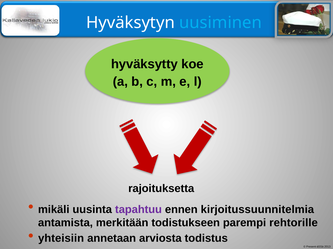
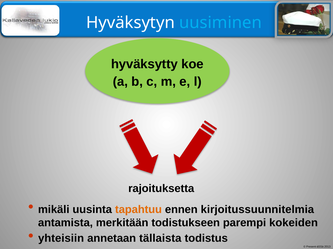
tapahtuu colour: purple -> orange
rehtorille: rehtorille -> kokeiden
arviosta: arviosta -> tällaista
